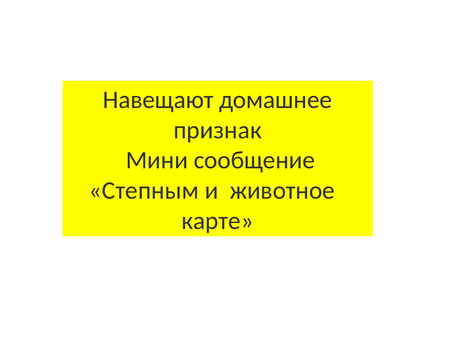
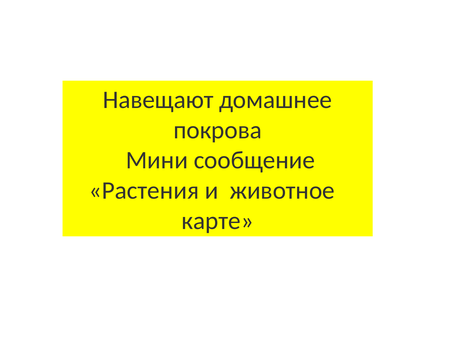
признак: признак -> покрова
Степным: Степным -> Растения
